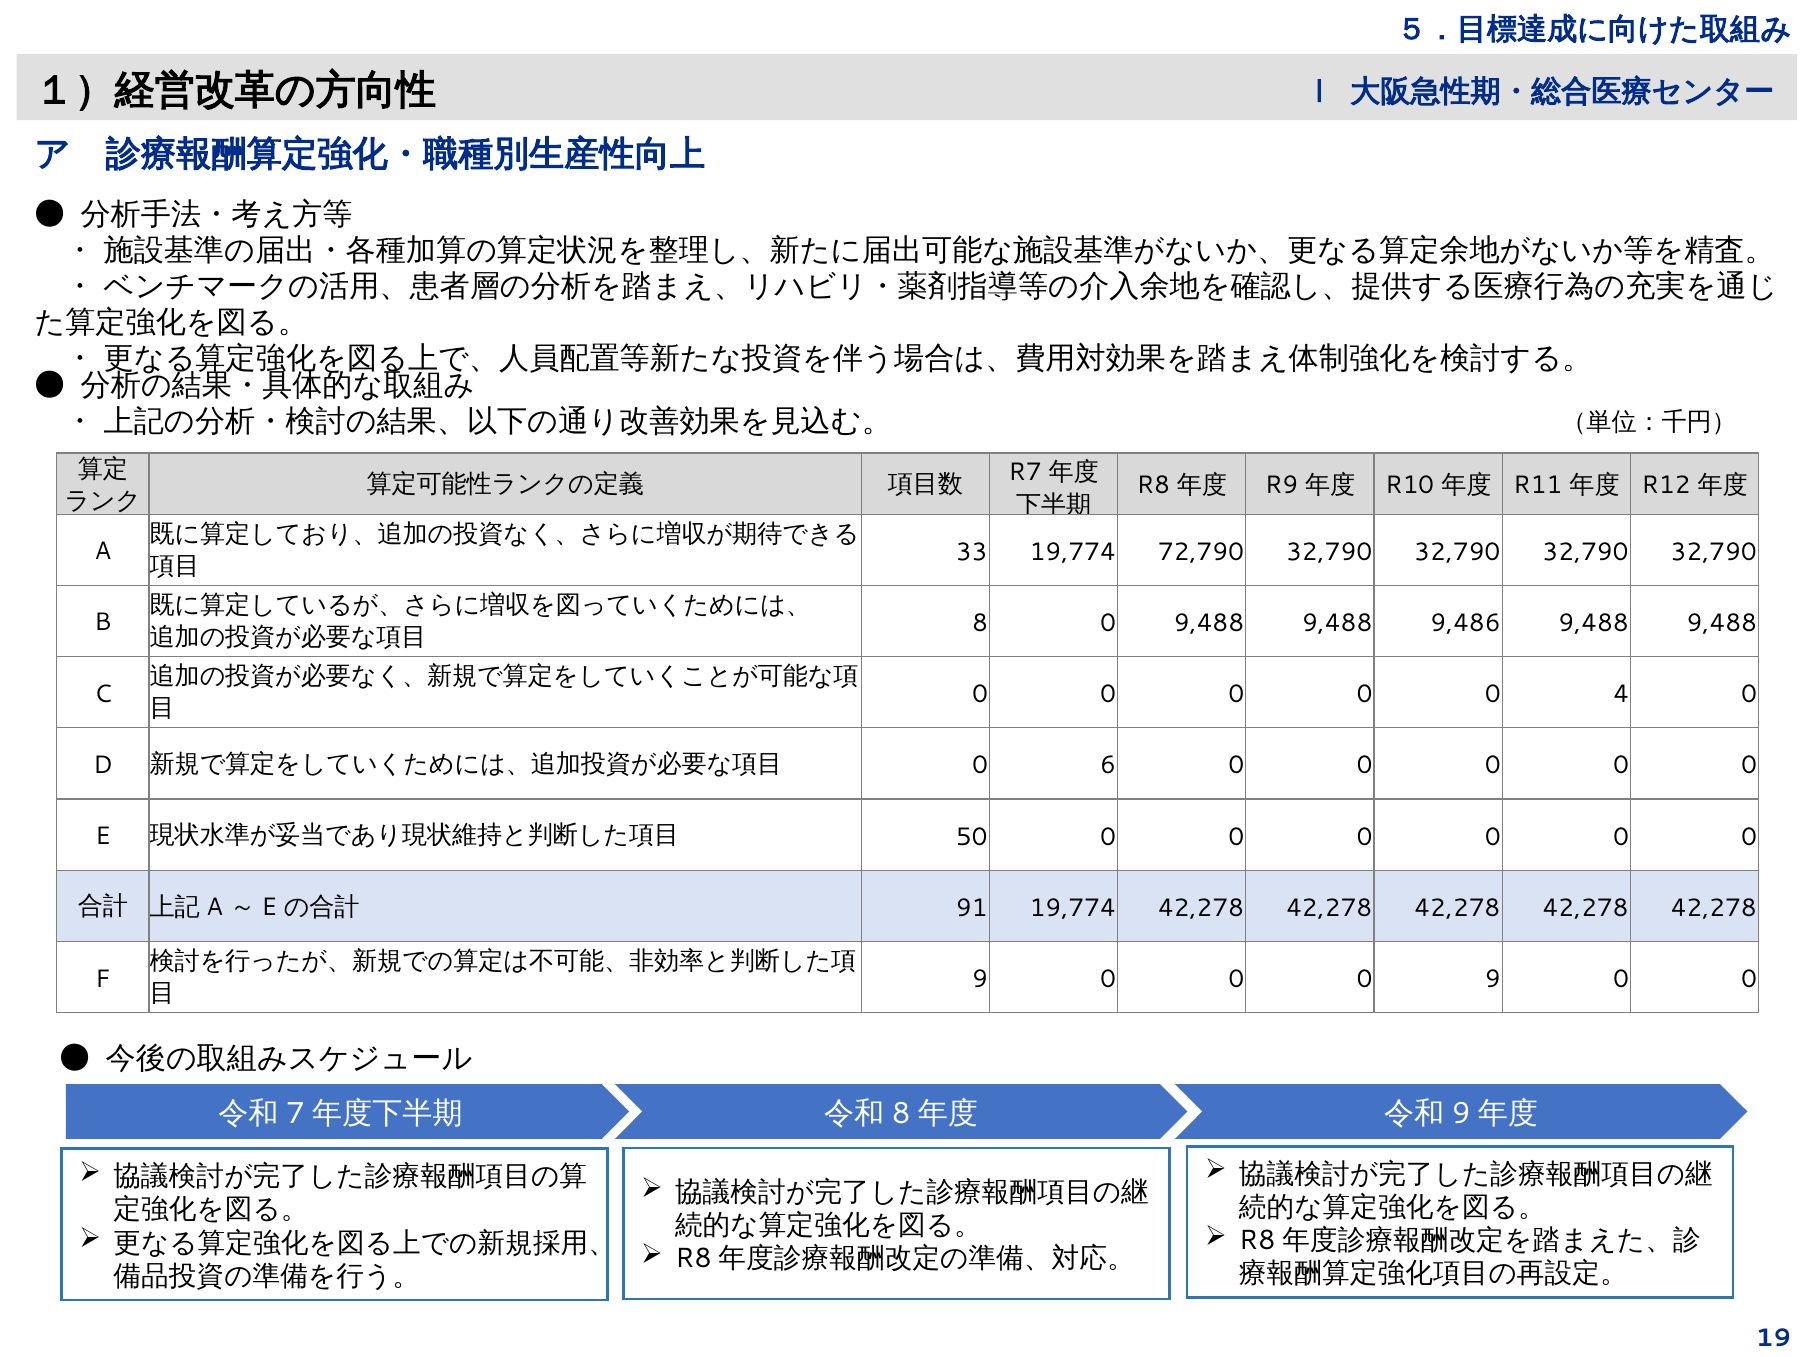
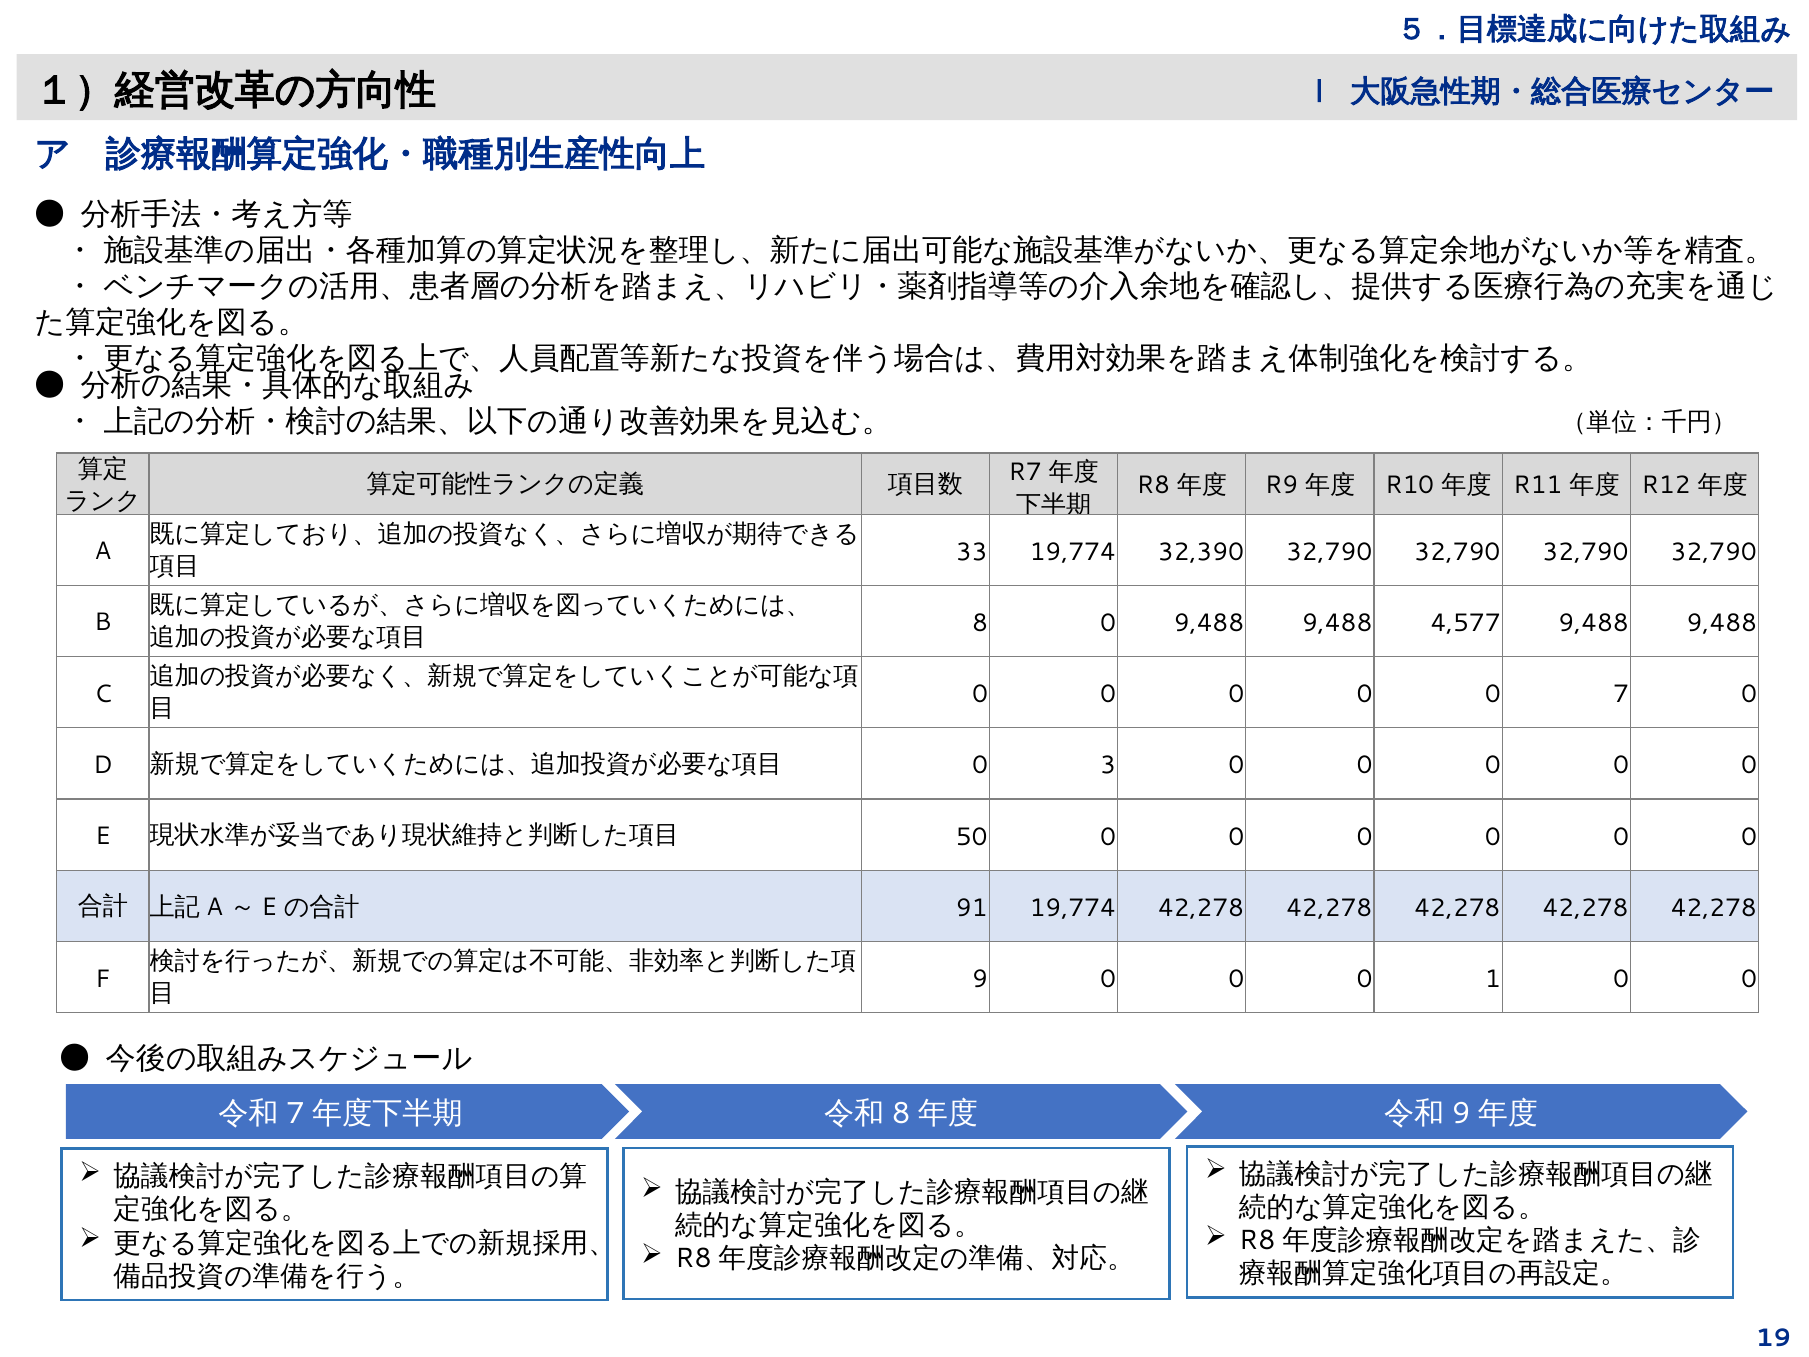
72,790: 72,790 -> 32,390
9,486: 9,486 -> 4,577
4: 4 -> 7
6: 6 -> 3
0 9: 9 -> 1
